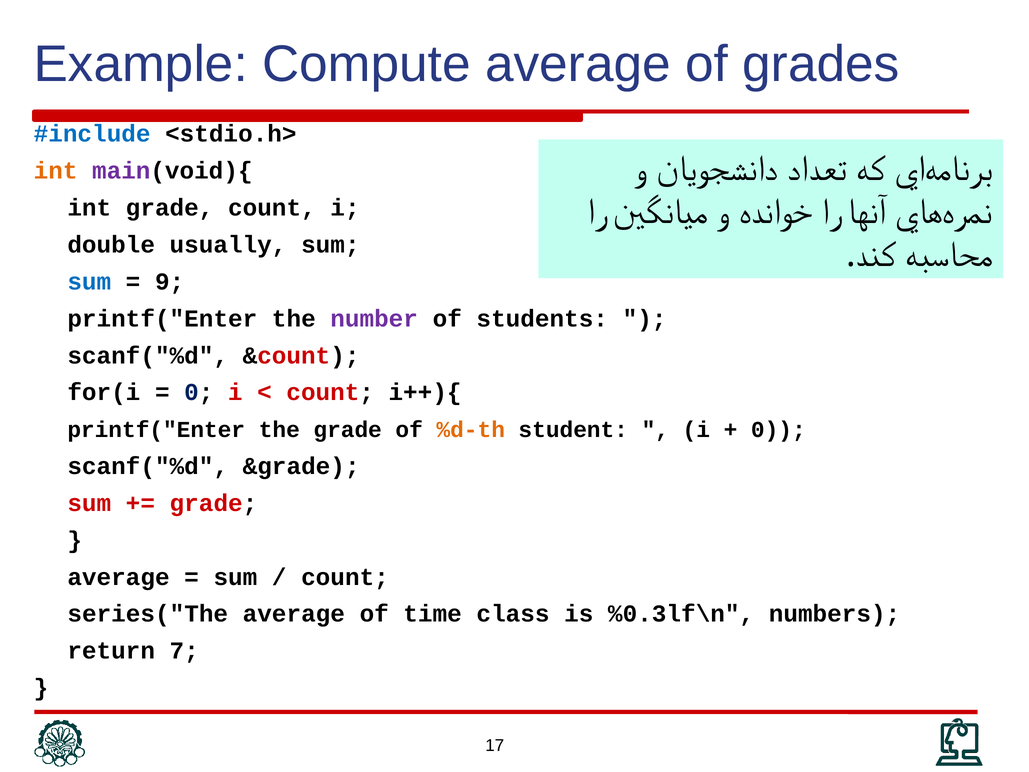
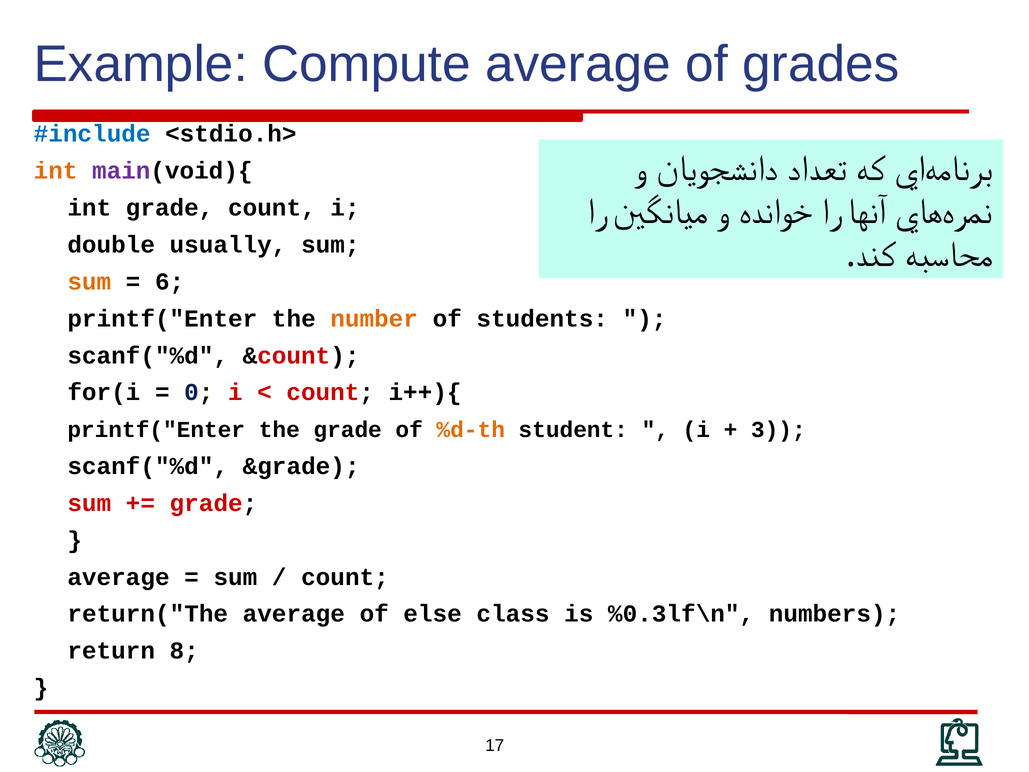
sum at (89, 282) colour: blue -> orange
9: 9 -> 6
number colour: purple -> orange
0 at (778, 430): 0 -> 3
series("The: series("The -> return("The
time: time -> else
7: 7 -> 8
